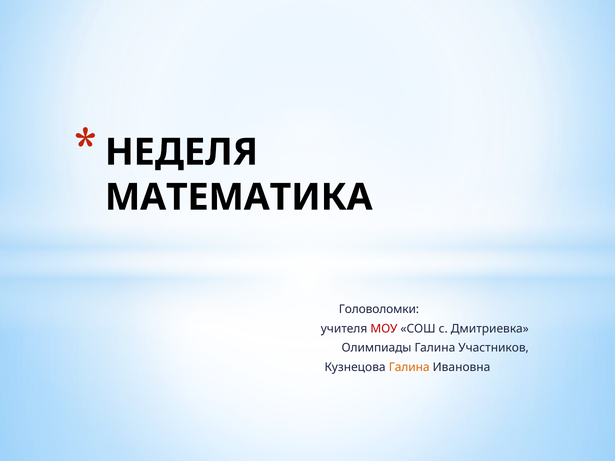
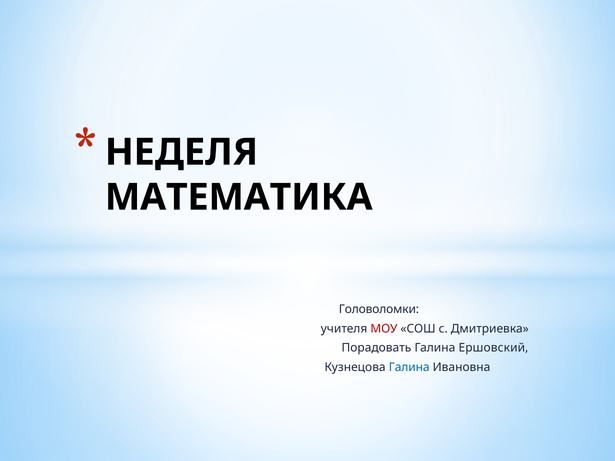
Олимпиады: Олимпиады -> Порадовать
Участников: Участников -> Ершовский
Галина at (409, 368) colour: orange -> blue
